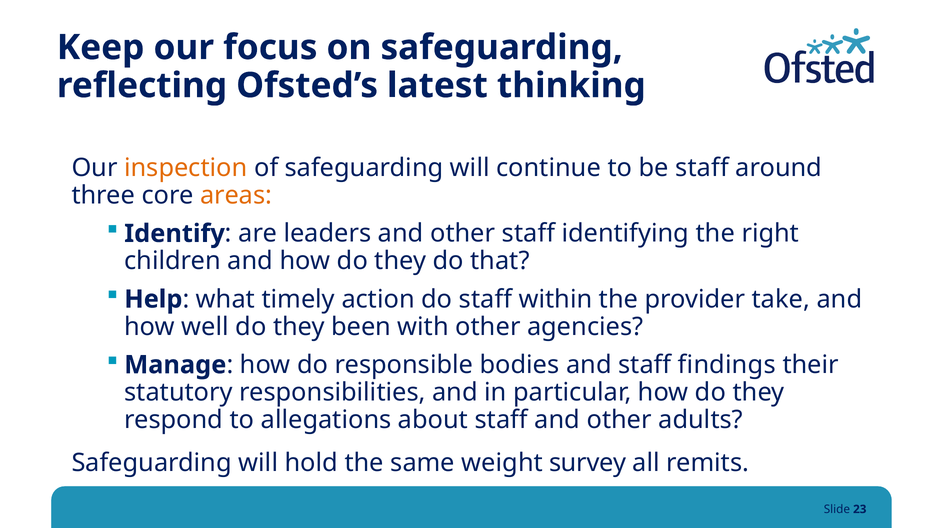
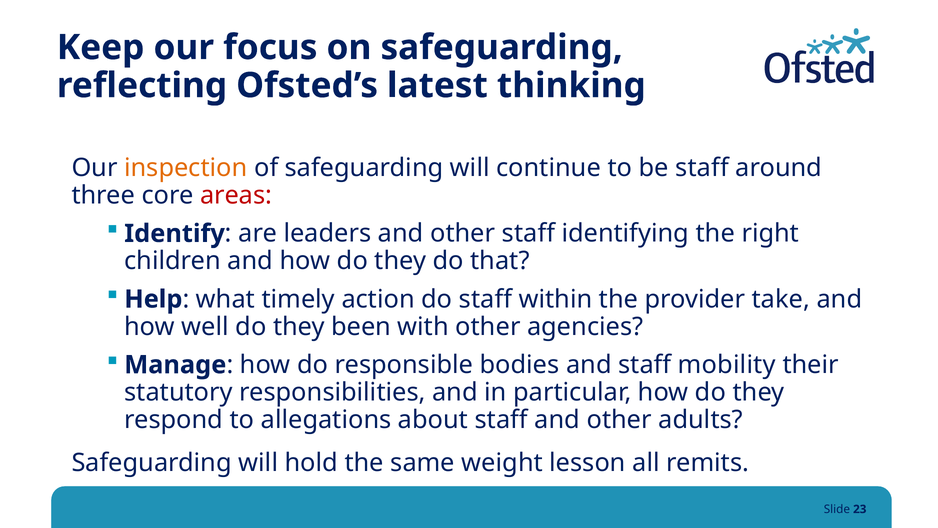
areas colour: orange -> red
findings: findings -> mobility
survey: survey -> lesson
